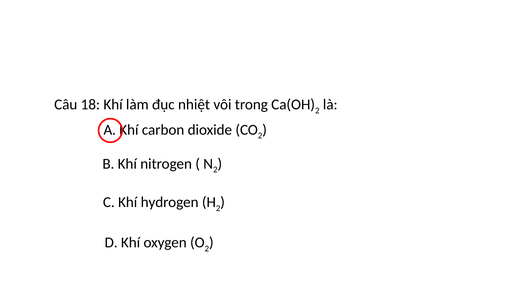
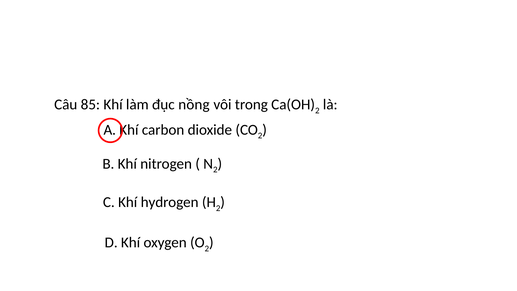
18: 18 -> 85
nhiệt: nhiệt -> nồng
